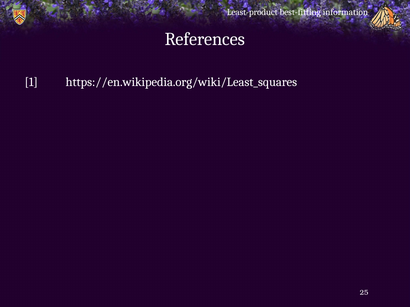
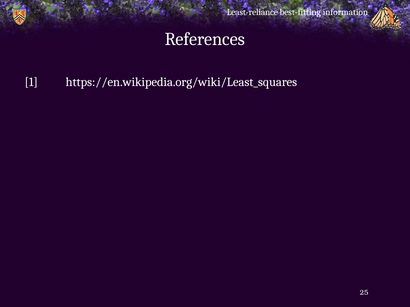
Least-product: Least-product -> Least-reliance
